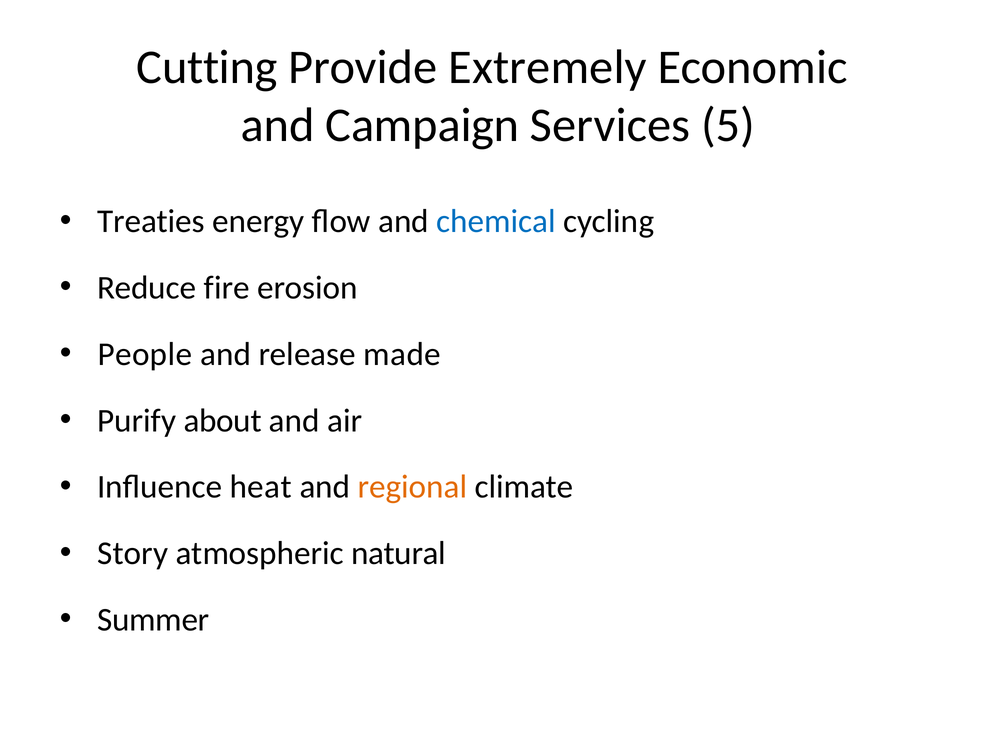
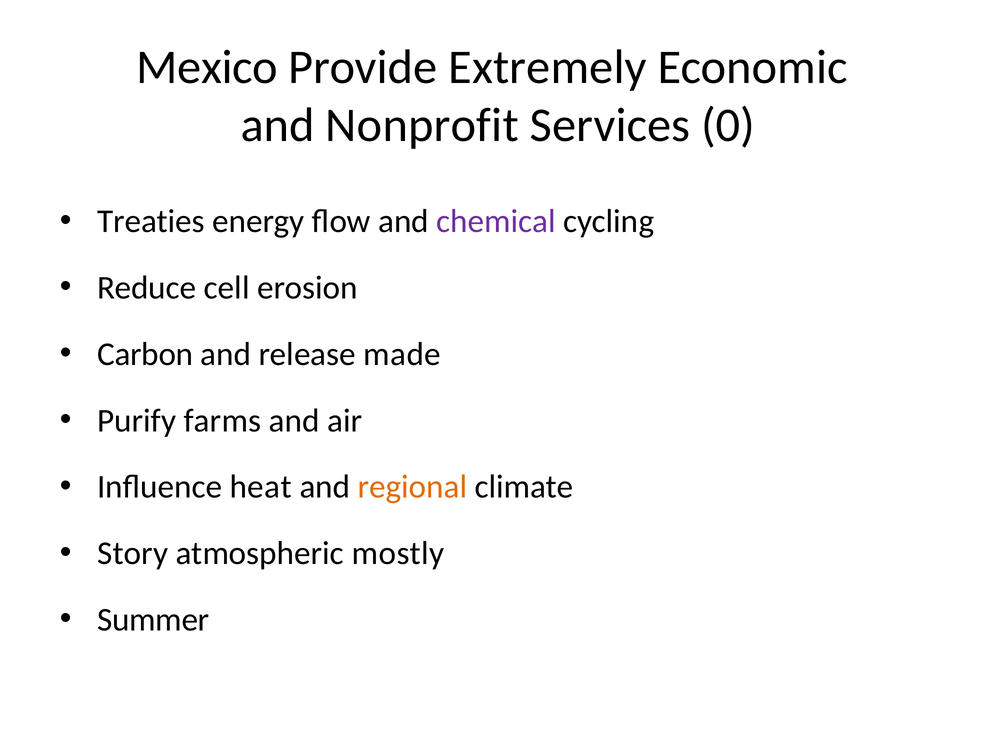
Cutting: Cutting -> Mexico
Campaign: Campaign -> Nonprofit
5: 5 -> 0
chemical colour: blue -> purple
fire: fire -> cell
People: People -> Carbon
about: about -> farms
natural: natural -> mostly
